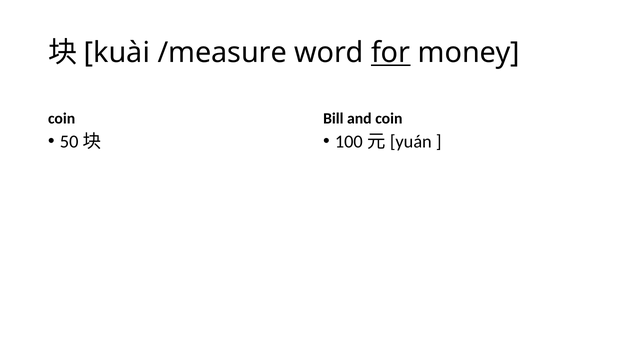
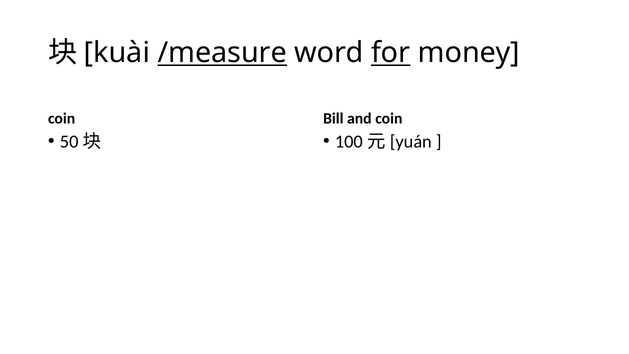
/measure underline: none -> present
